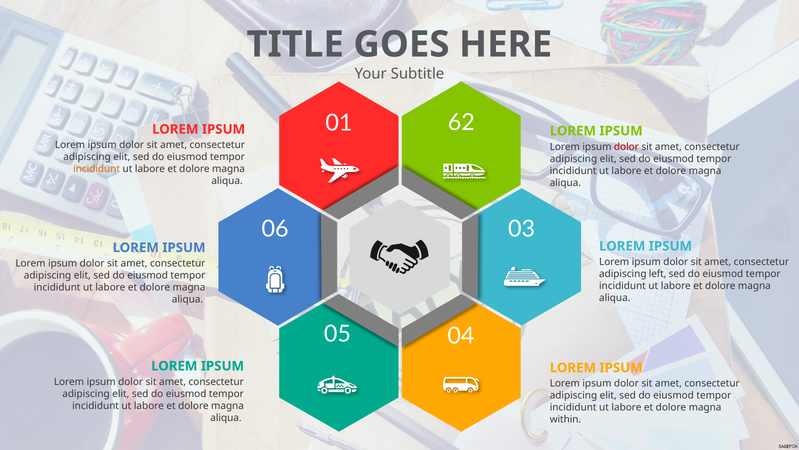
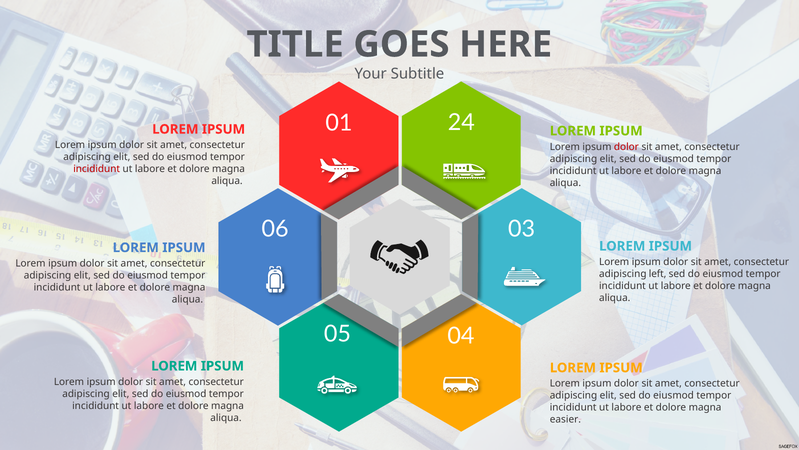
62: 62 -> 24
incididunt at (97, 169) colour: orange -> red
within: within -> easier
